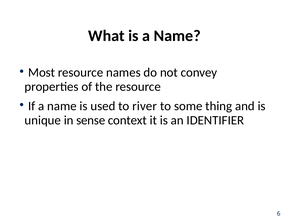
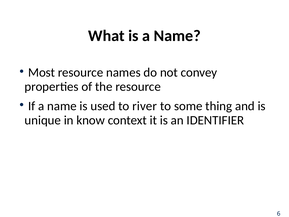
sense: sense -> know
